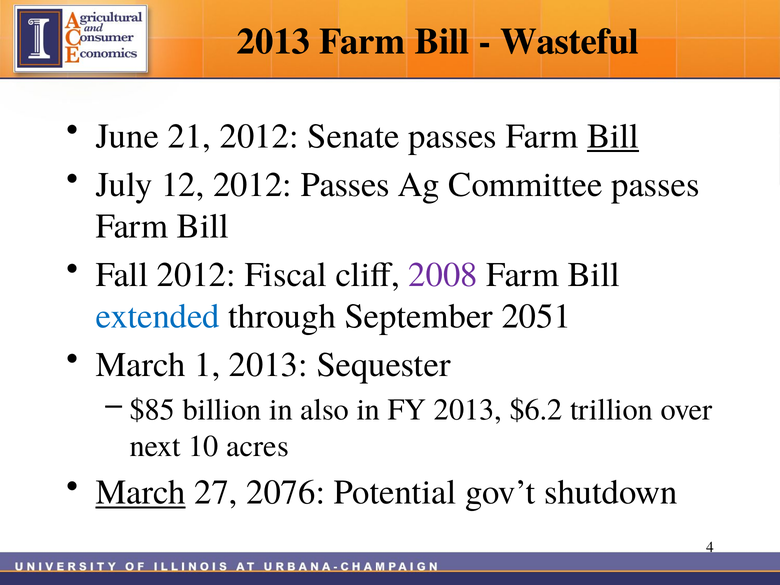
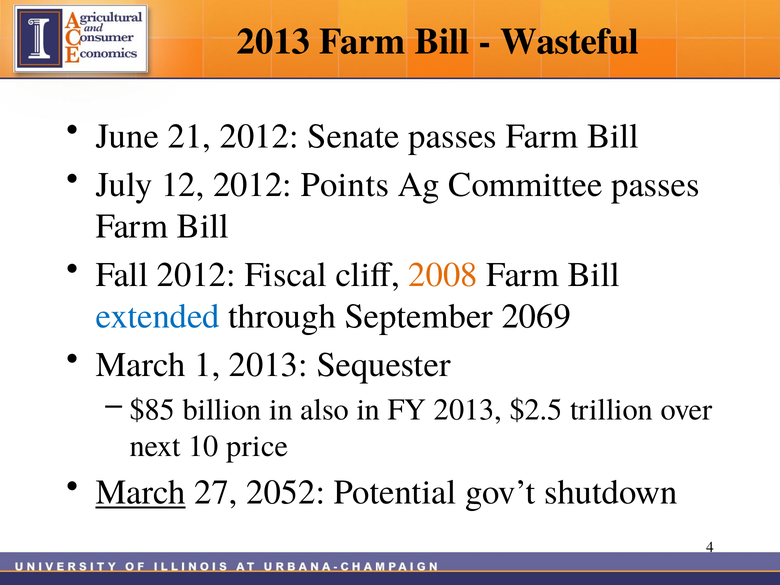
Bill at (613, 136) underline: present -> none
2012 Passes: Passes -> Points
2008 colour: purple -> orange
2051: 2051 -> 2069
$6.2: $6.2 -> $2.5
acres: acres -> price
2076: 2076 -> 2052
